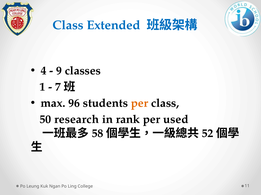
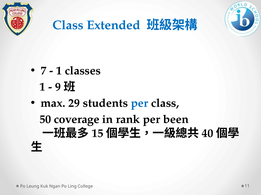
4: 4 -> 7
9 at (59, 71): 9 -> 1
7: 7 -> 9
96: 96 -> 29
per at (140, 104) colour: orange -> blue
research: research -> coverage
used: used -> been
58: 58 -> 15
52: 52 -> 40
